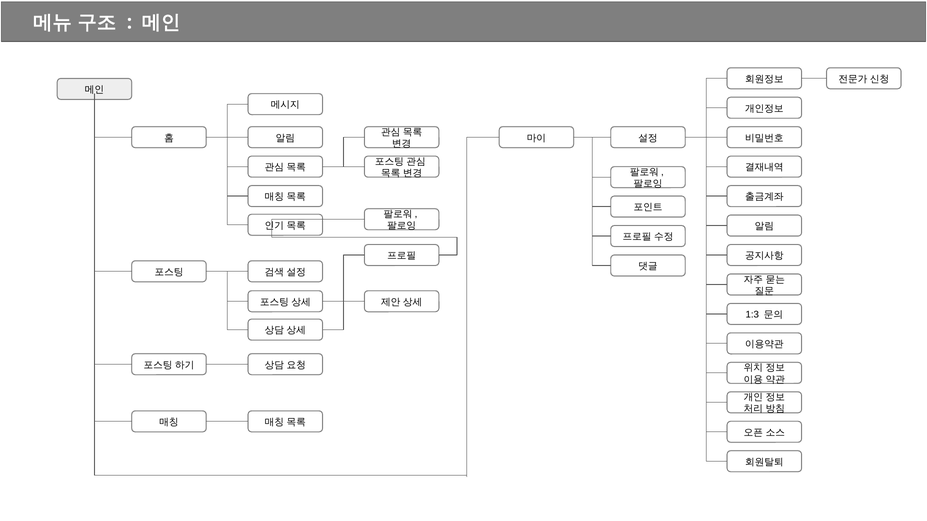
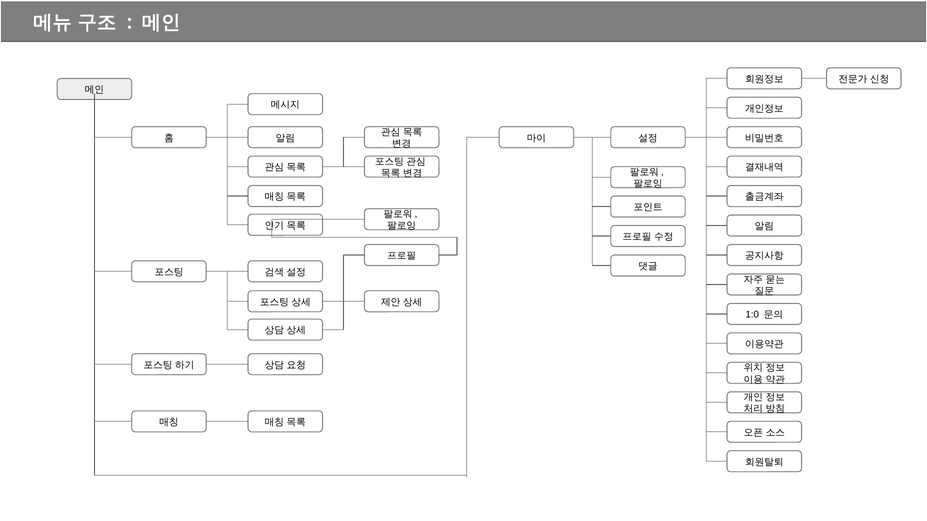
1:3: 1:3 -> 1:0
